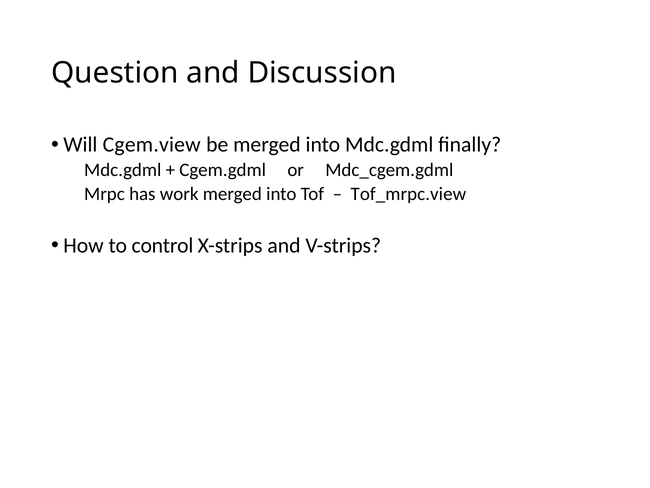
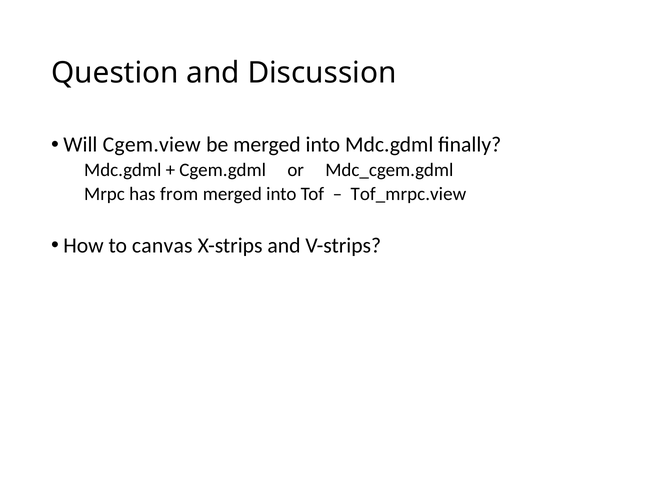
work: work -> from
control: control -> canvas
